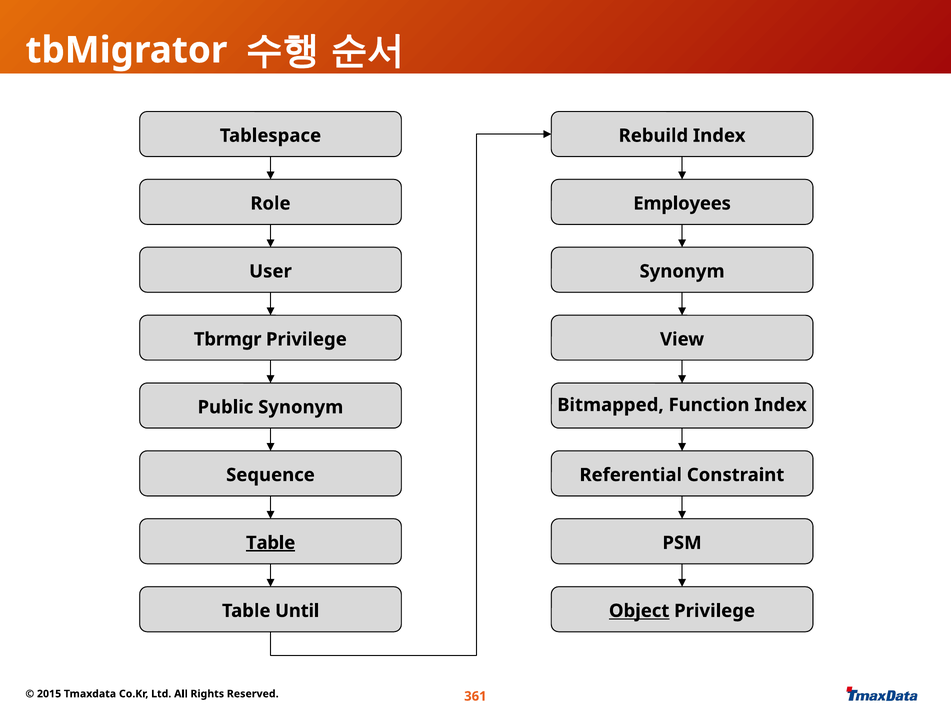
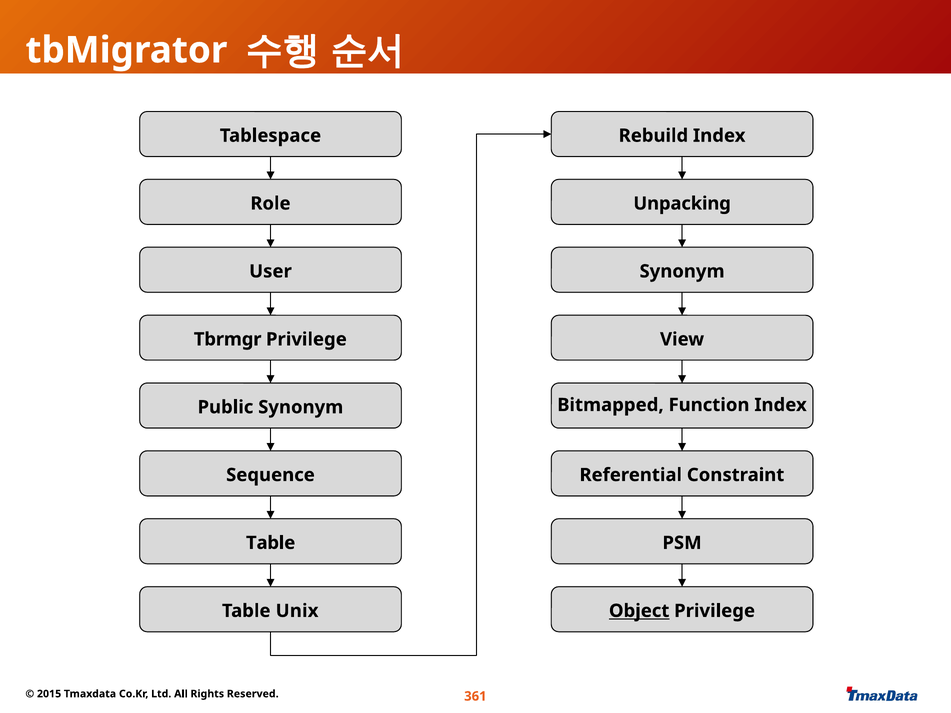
Employees: Employees -> Unpacking
Table at (271, 543) underline: present -> none
Until: Until -> Unix
